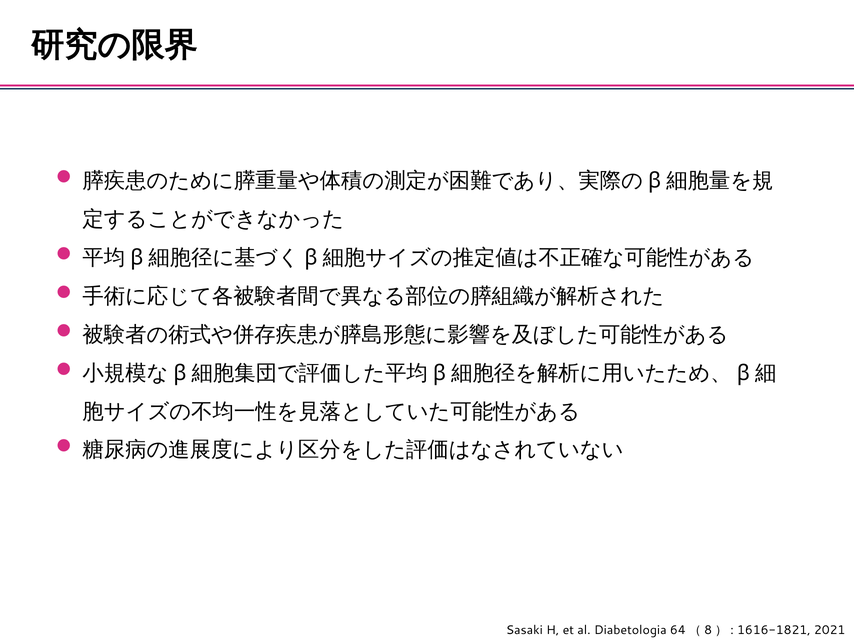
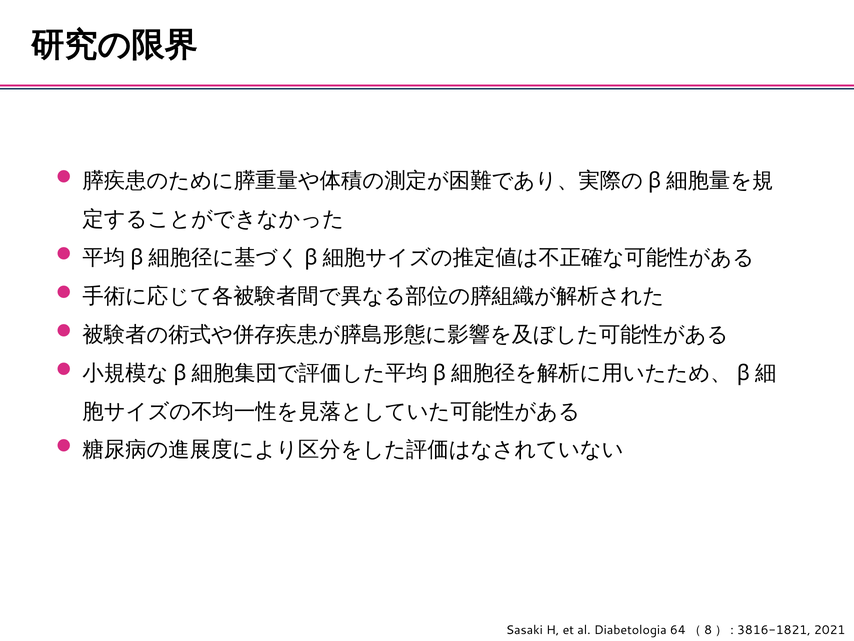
1616-1821: 1616-1821 -> 3816-1821
